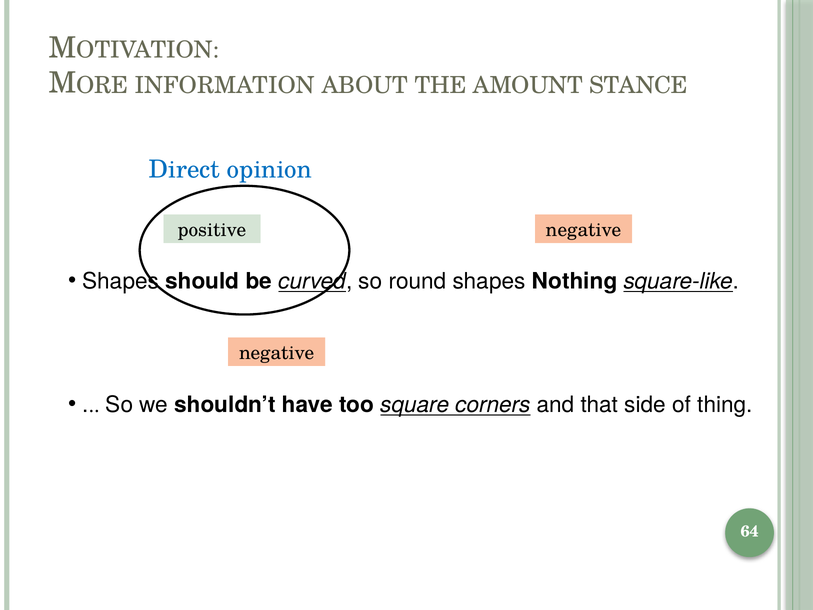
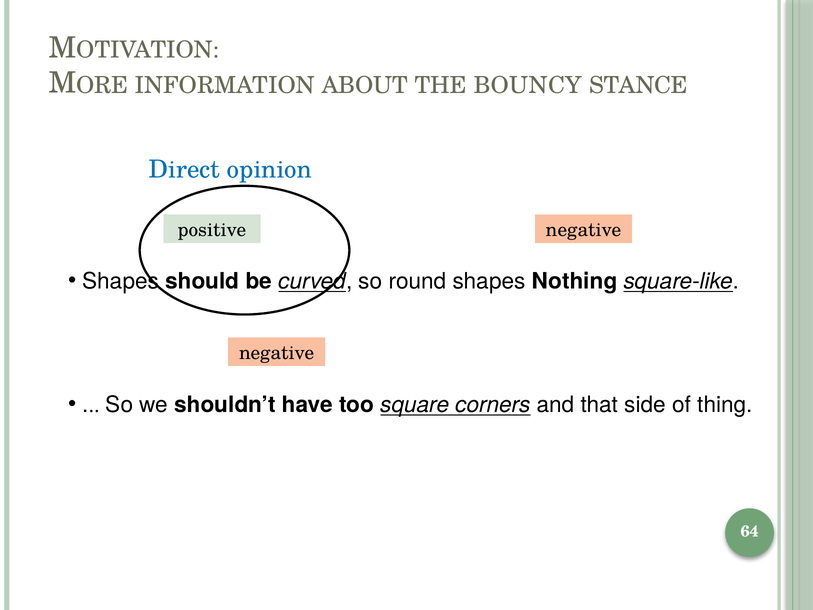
AMOUNT: AMOUNT -> BOUNCY
